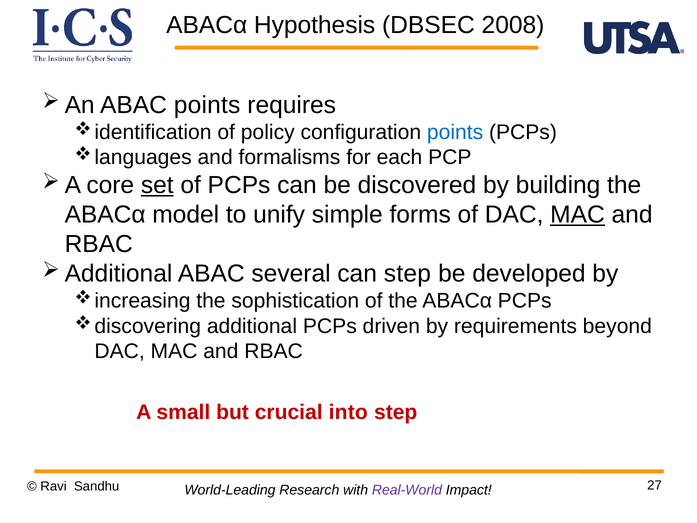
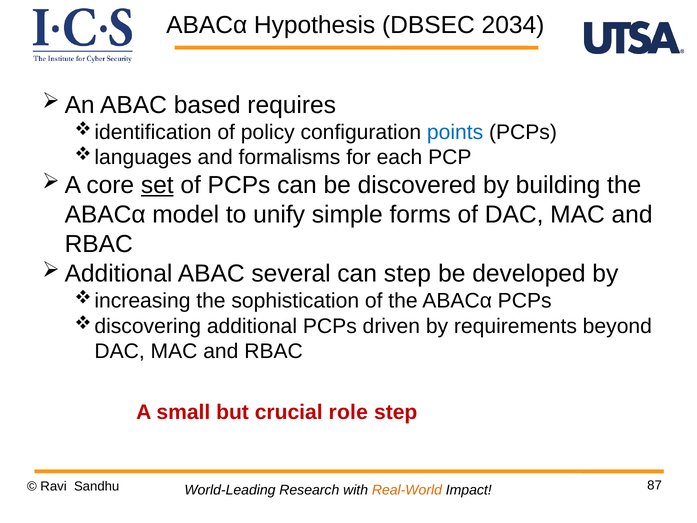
2008: 2008 -> 2034
ABAC points: points -> based
MAC at (578, 214) underline: present -> none
into: into -> role
27: 27 -> 87
Real-World colour: purple -> orange
